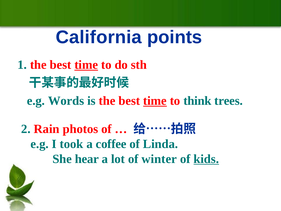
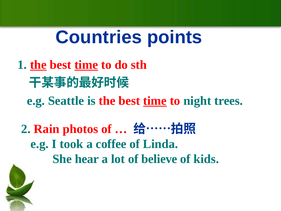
California: California -> Countries
the at (38, 65) underline: none -> present
Words: Words -> Seattle
think: think -> night
winter: winter -> believe
kids underline: present -> none
